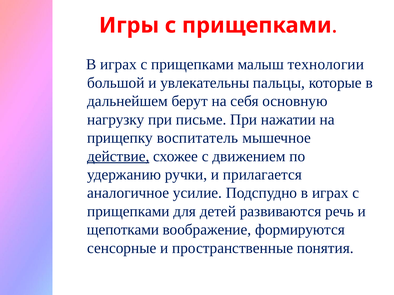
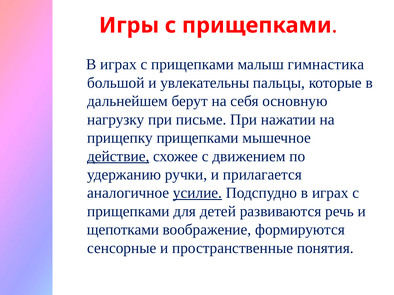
технологии: технологии -> гимнастика
прищепку воспитатель: воспитатель -> прищепками
усилие underline: none -> present
